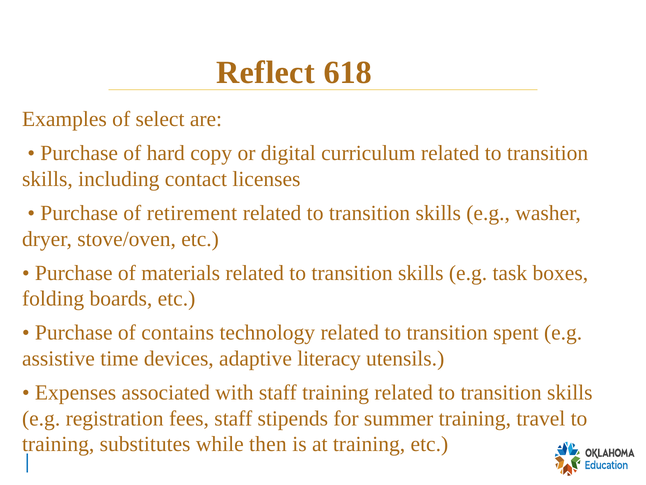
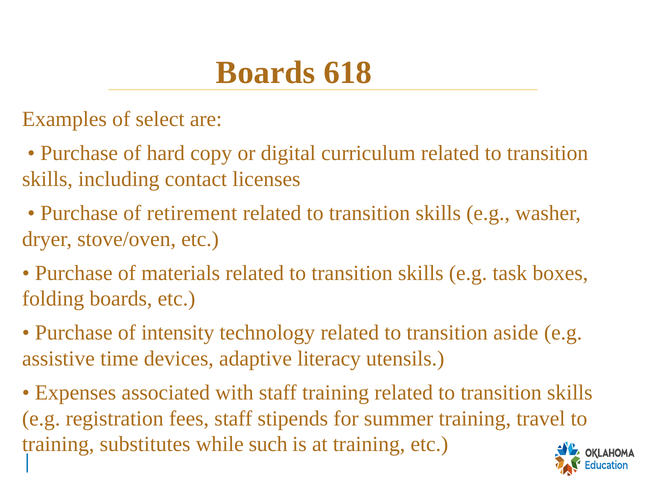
Reflect at (266, 72): Reflect -> Boards
contains: contains -> intensity
spent: spent -> aside
then: then -> such
